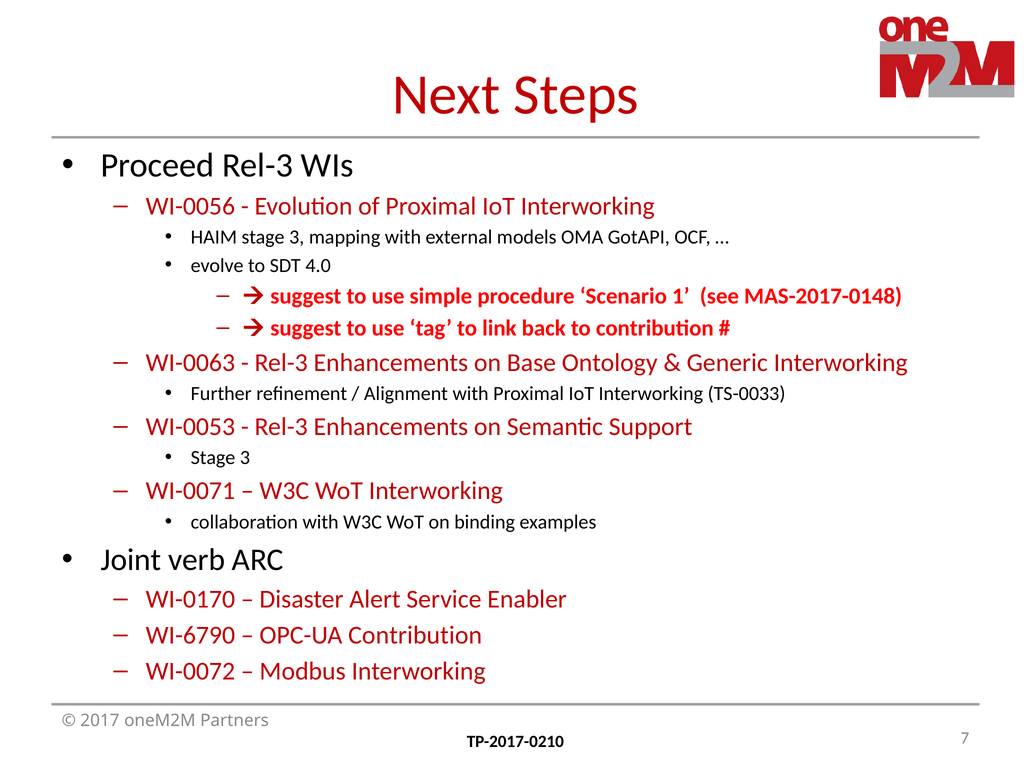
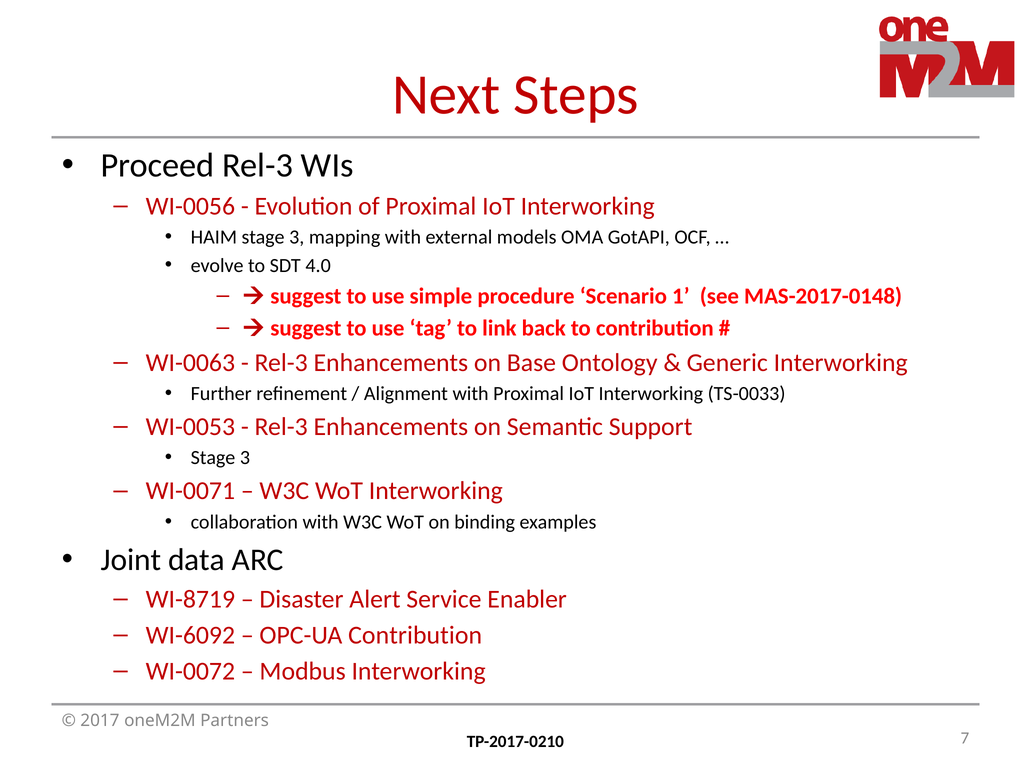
verb: verb -> data
WI-0170: WI-0170 -> WI-8719
WI-6790: WI-6790 -> WI-6092
